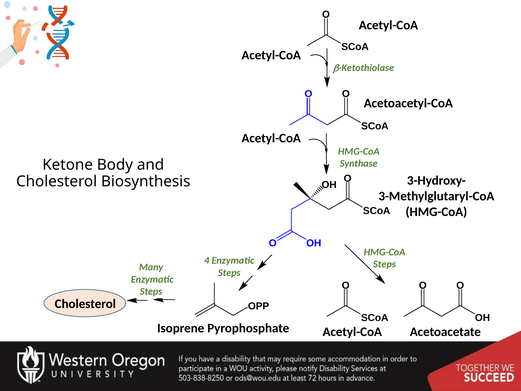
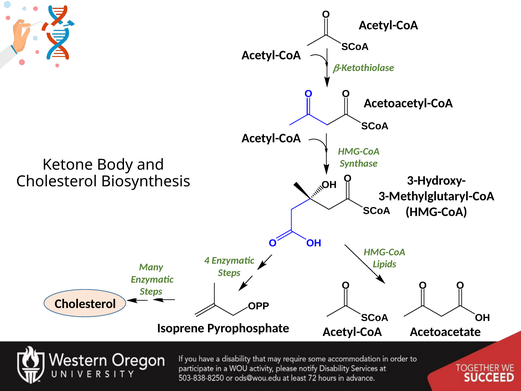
Steps at (384, 264): Steps -> Lipids
